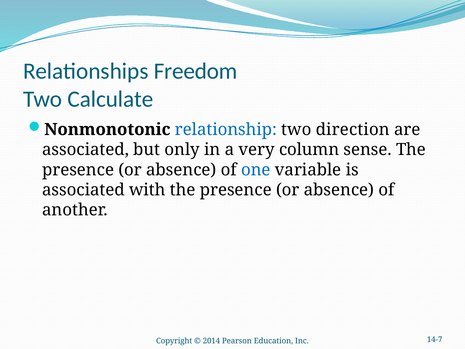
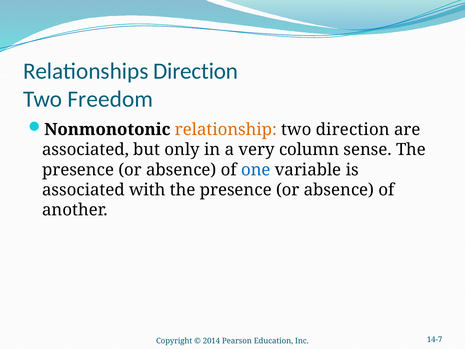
Relationships Freedom: Freedom -> Direction
Calculate: Calculate -> Freedom
relationship colour: blue -> orange
